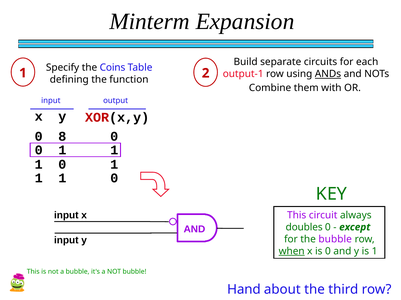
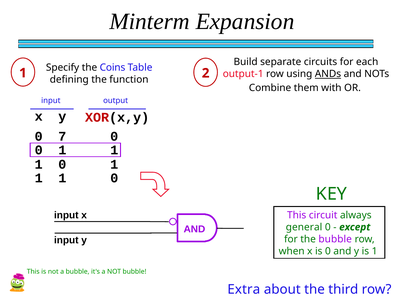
8: 8 -> 7
doubles: doubles -> general
when underline: present -> none
Hand: Hand -> Extra
